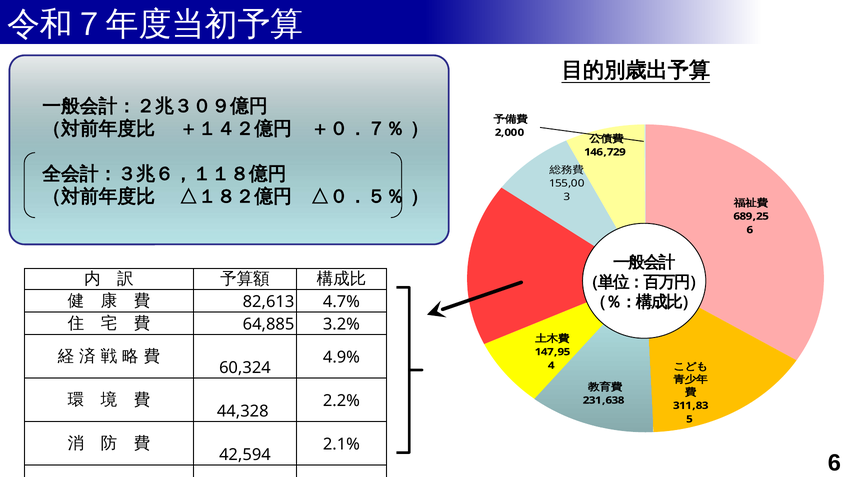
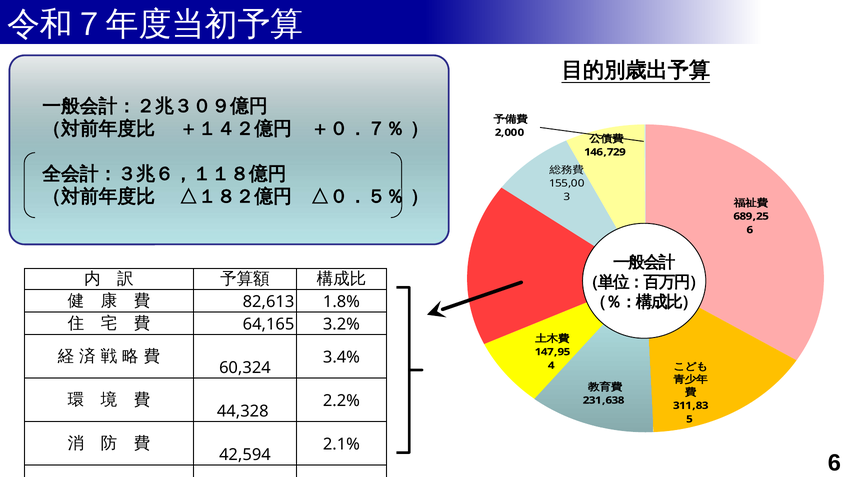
4.7%: 4.7% -> 1.8%
64,885: 64,885 -> 64,165
4.9%: 4.9% -> 3.4%
